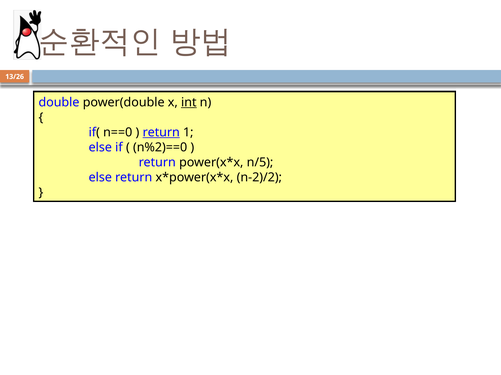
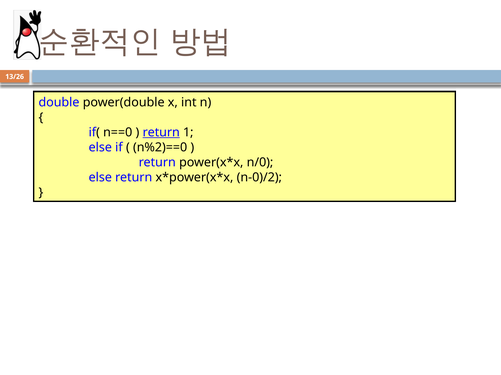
int underline: present -> none
n/5: n/5 -> n/0
n-2)/2: n-2)/2 -> n-0)/2
